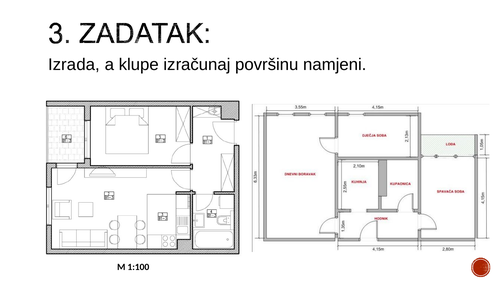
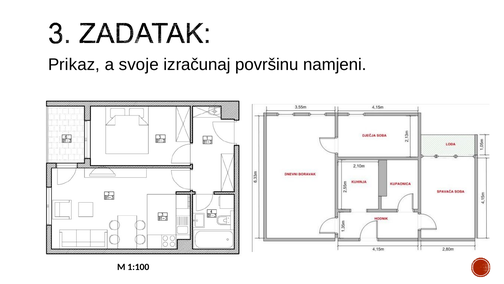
Izrada: Izrada -> Prikaz
klupe: klupe -> svoje
